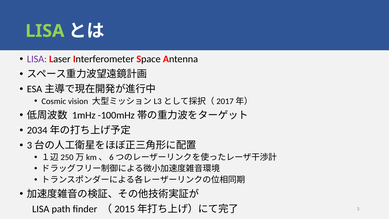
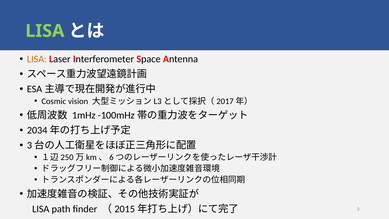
LISA at (37, 59) colour: purple -> orange
